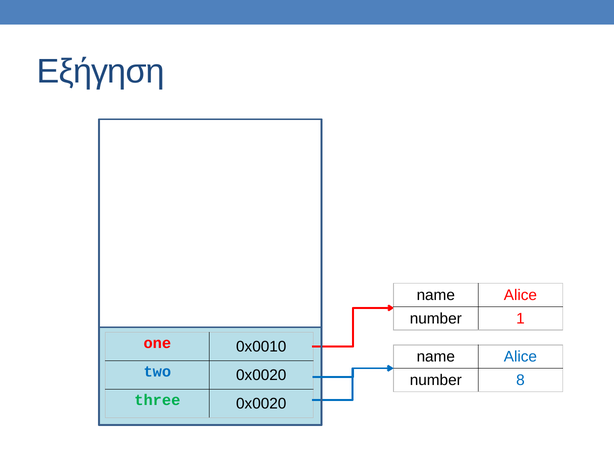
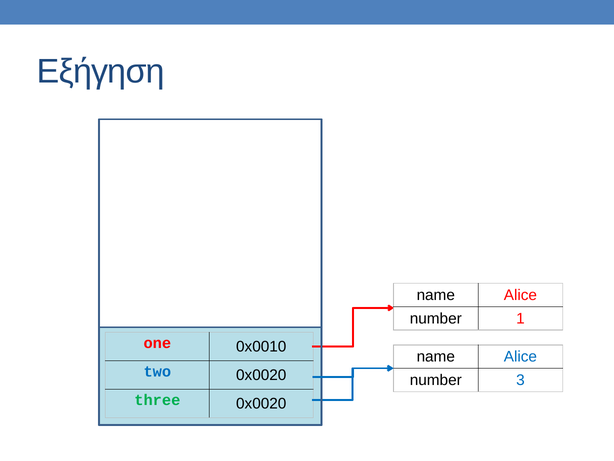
8: 8 -> 3
